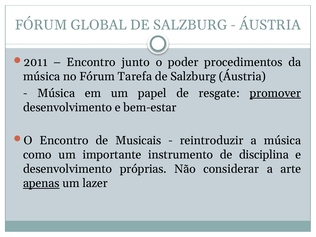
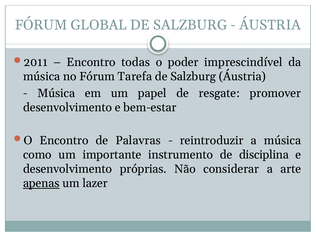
junto: junto -> todas
procedimentos: procedimentos -> imprescindível
promover underline: present -> none
Musicais: Musicais -> Palavras
